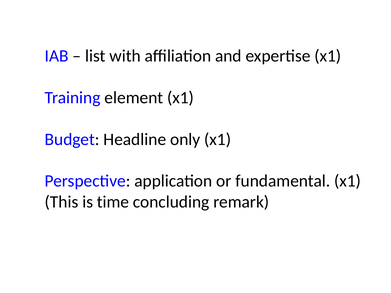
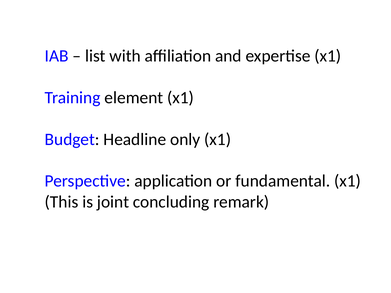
time: time -> joint
